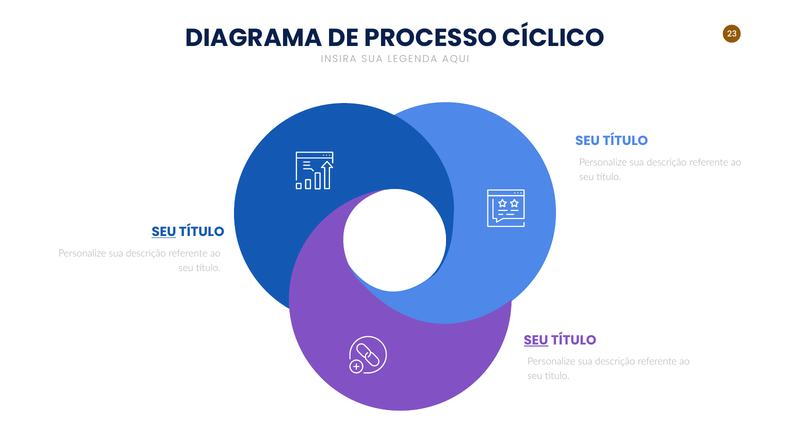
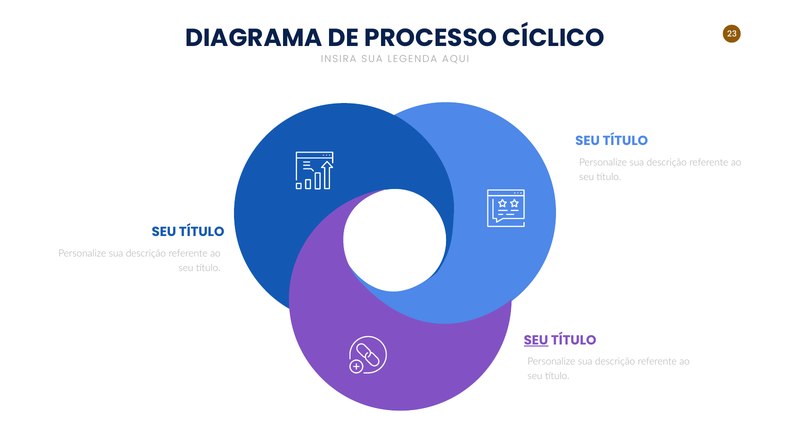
SEU at (164, 232) underline: present -> none
